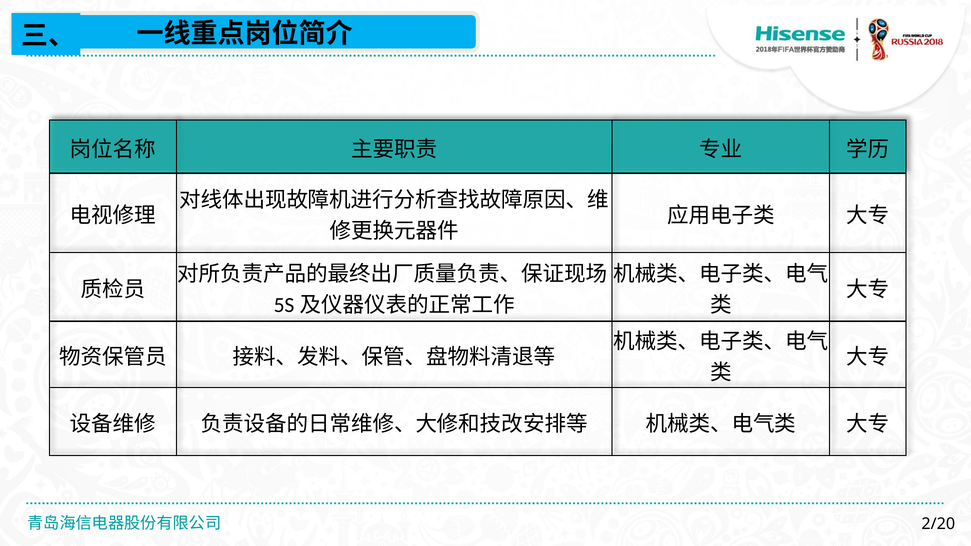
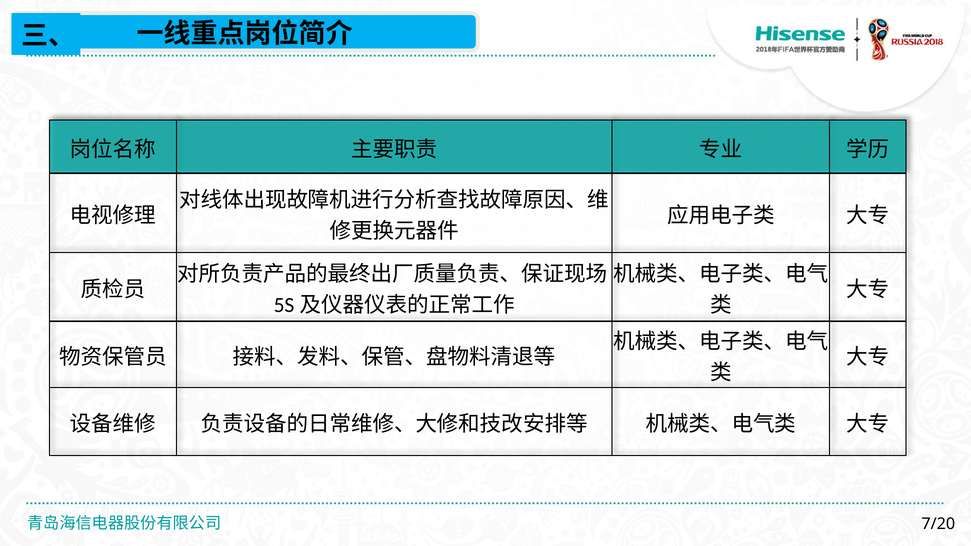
2/20: 2/20 -> 7/20
